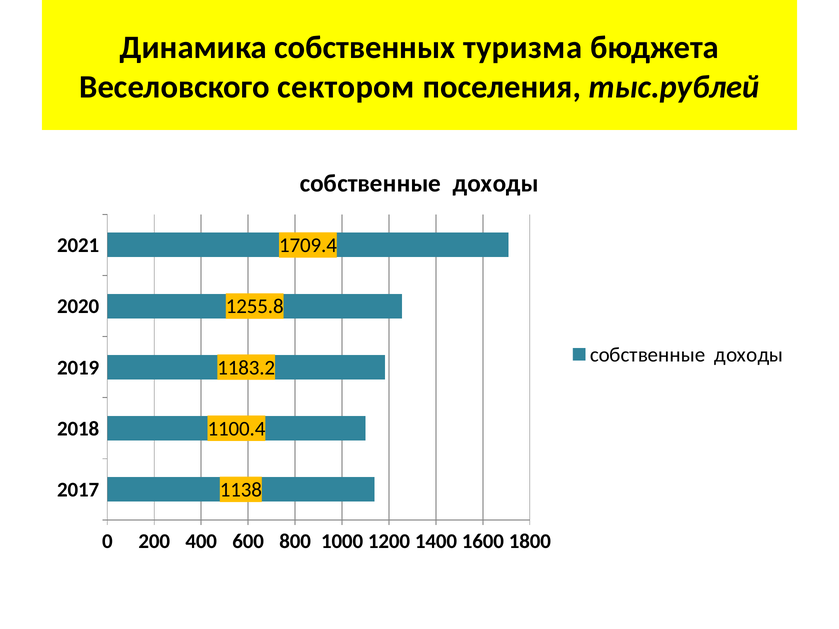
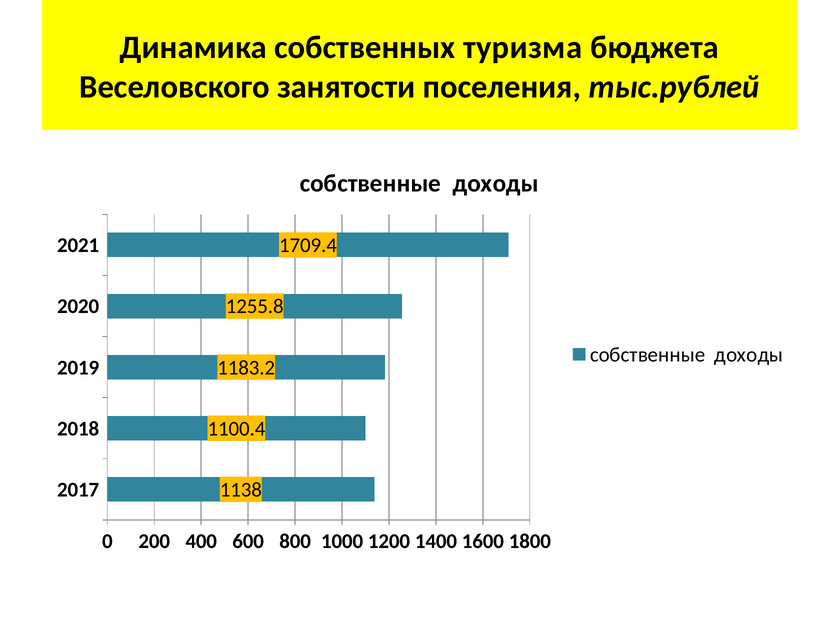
сектором: сектором -> занятости
